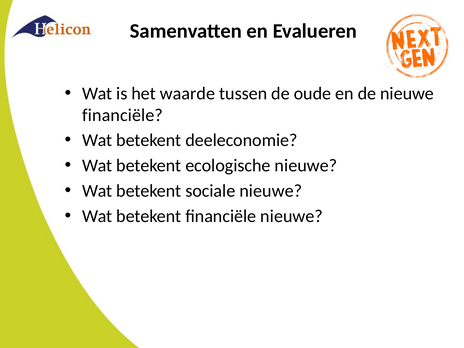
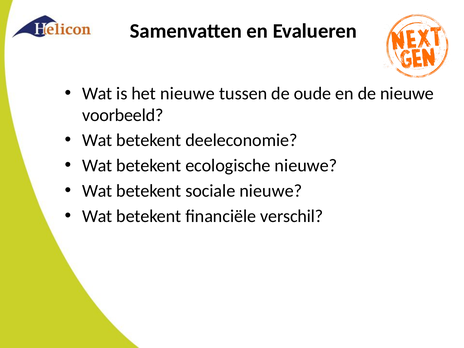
het waarde: waarde -> nieuwe
financiële at (123, 115): financiële -> voorbeeld
financiële nieuwe: nieuwe -> verschil
